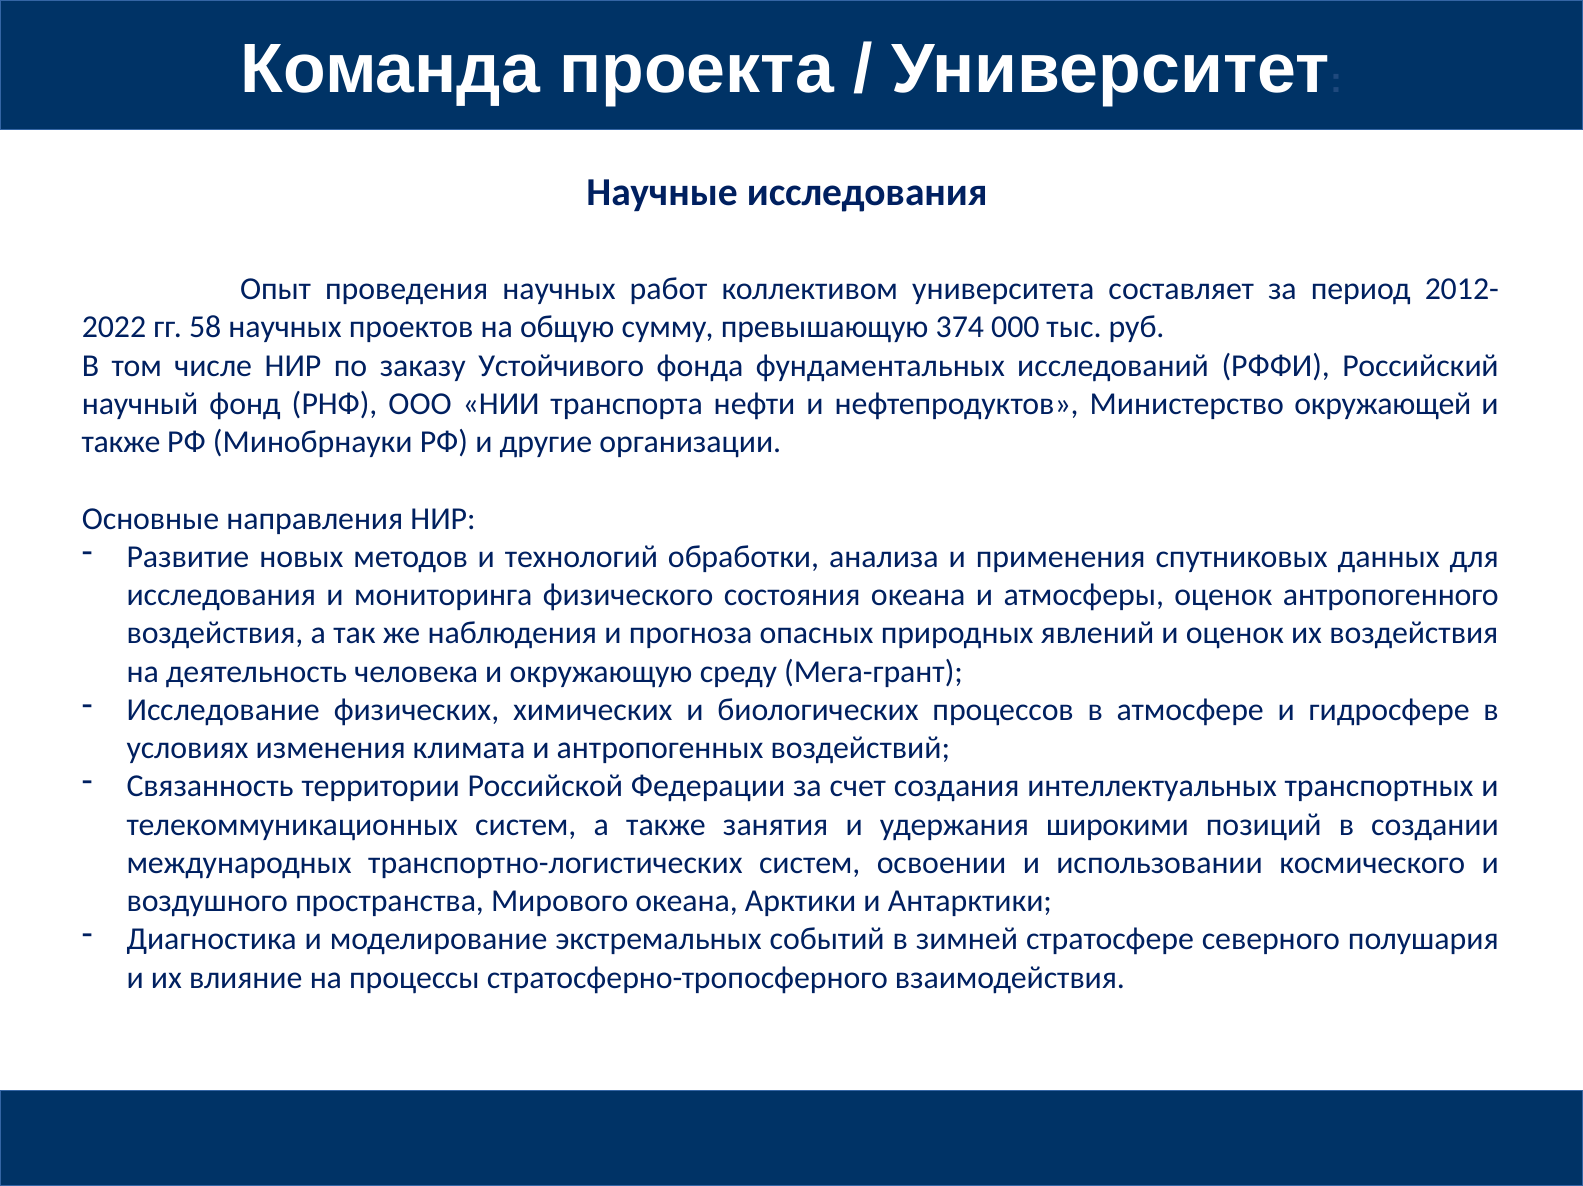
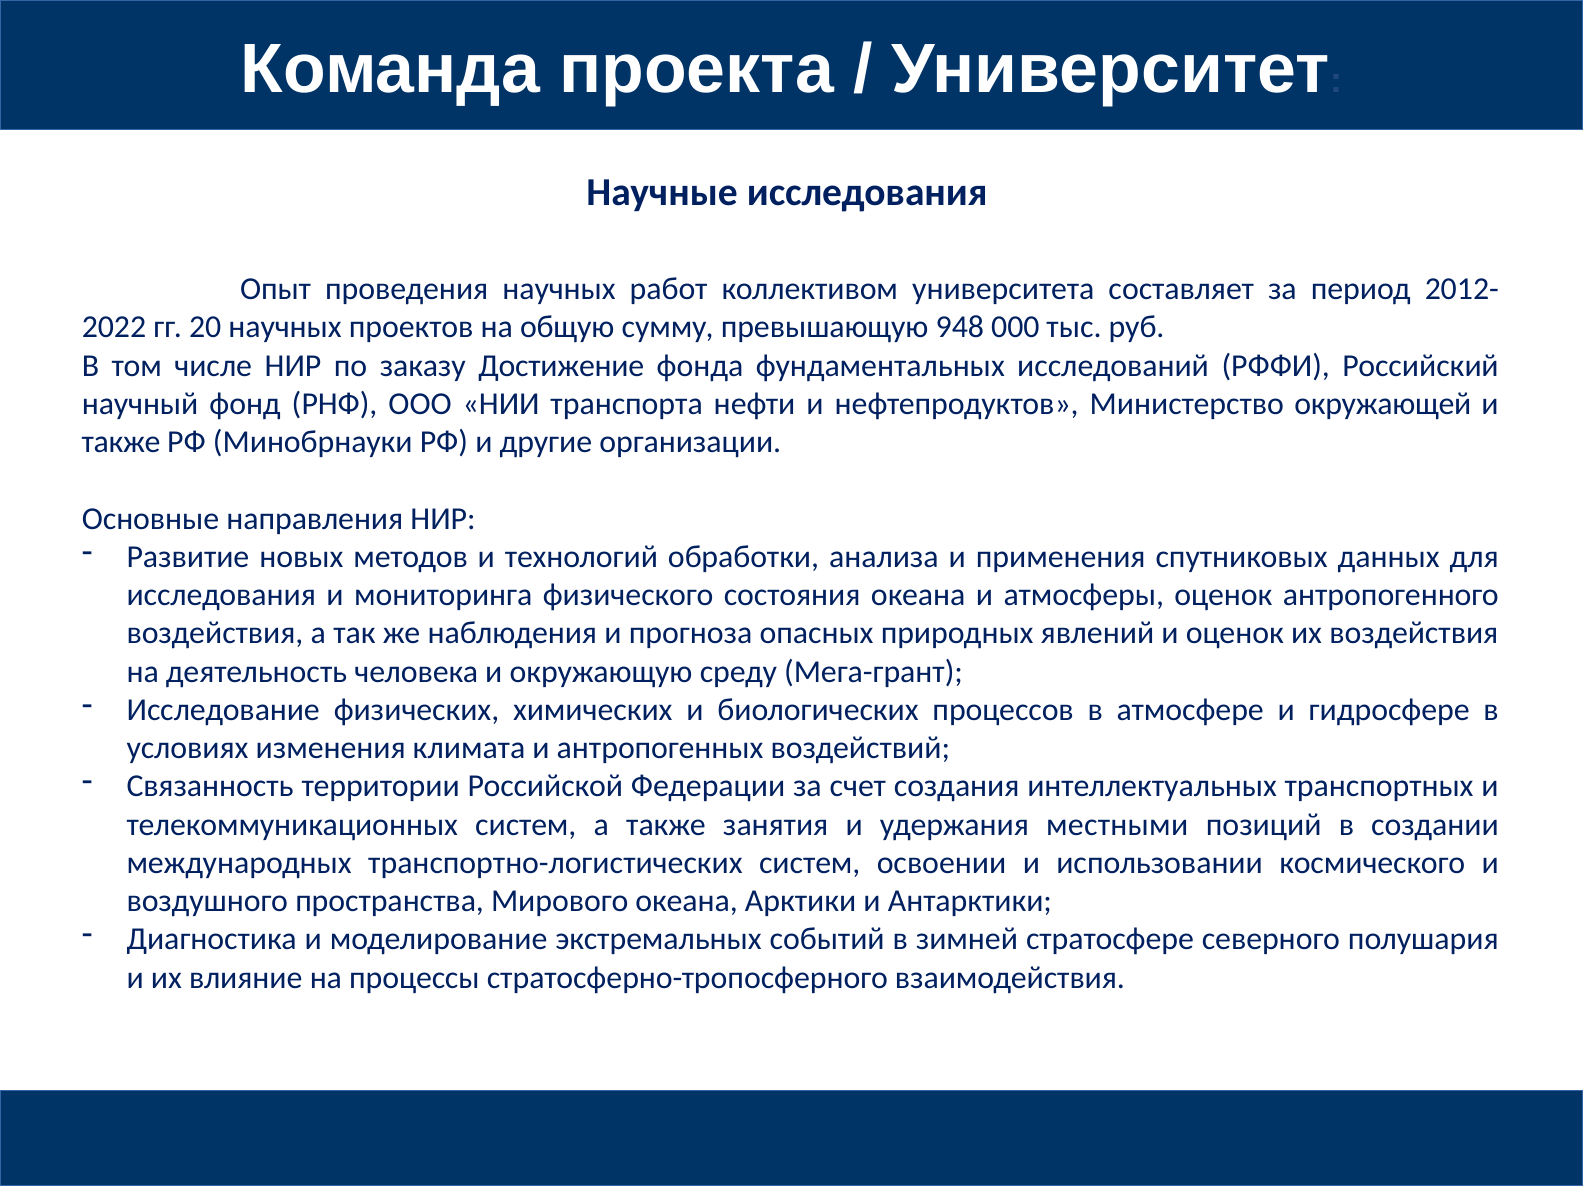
58: 58 -> 20
374: 374 -> 948
Устойчивого: Устойчивого -> Достижение
широкими: широкими -> местными
